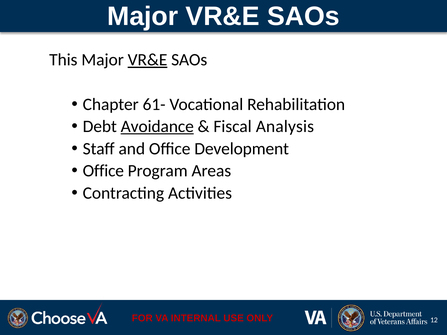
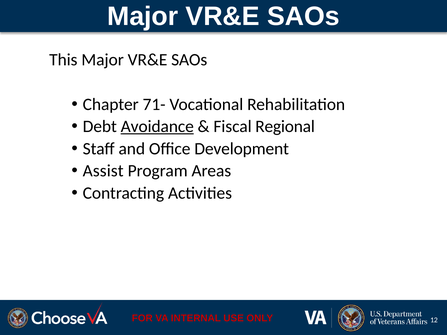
VR&E at (148, 60) underline: present -> none
61-: 61- -> 71-
Analysis: Analysis -> Regional
Office at (103, 171): Office -> Assist
